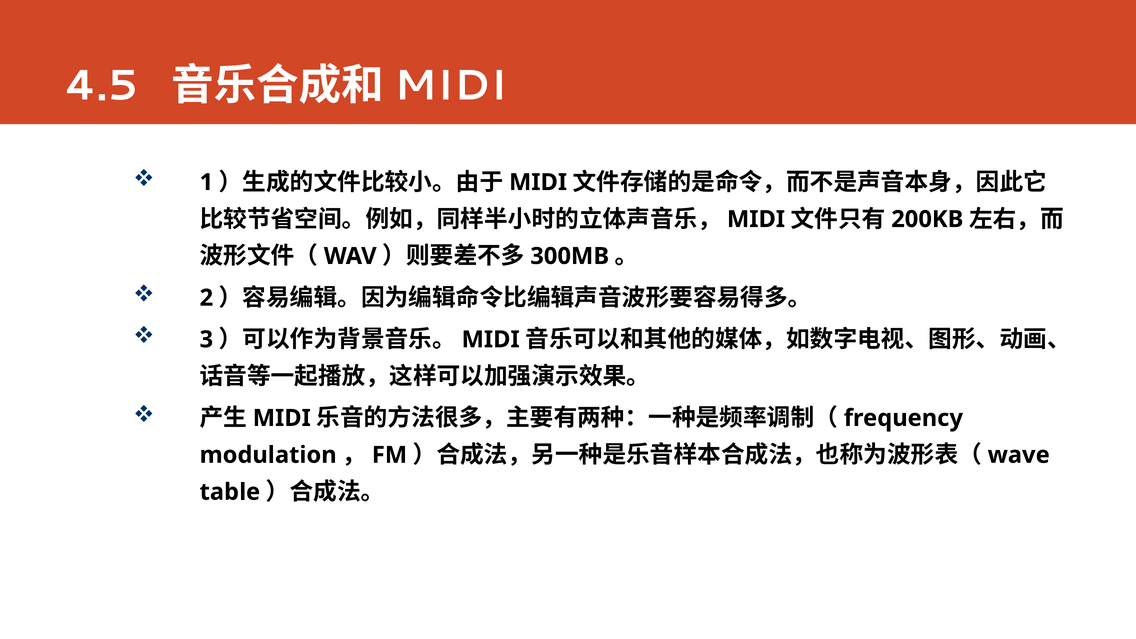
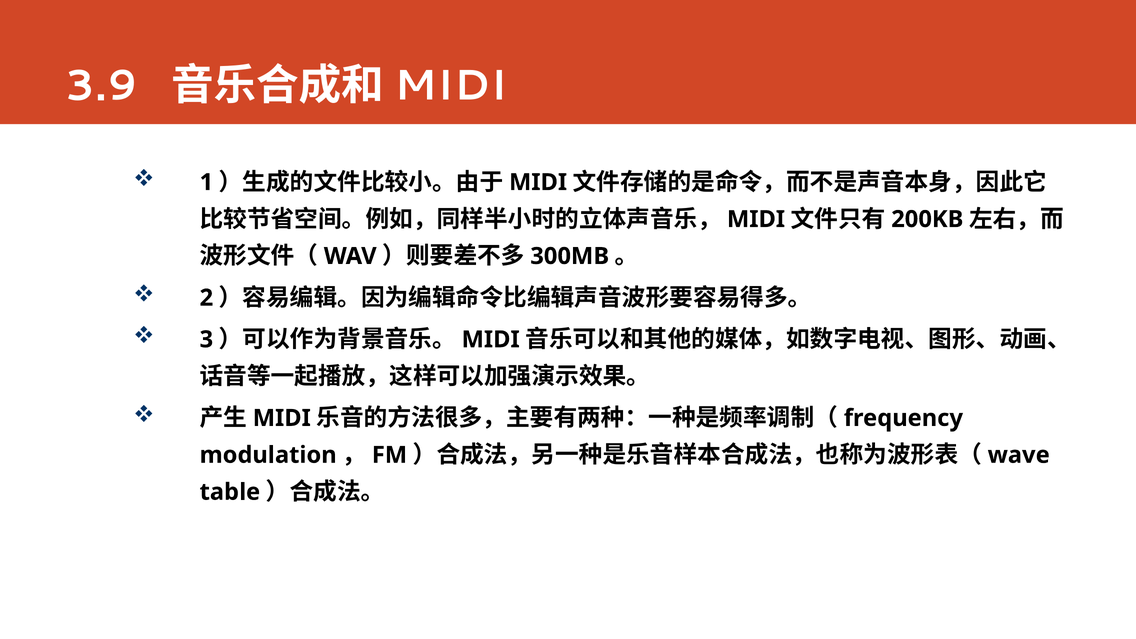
4.5: 4.5 -> 3.9
